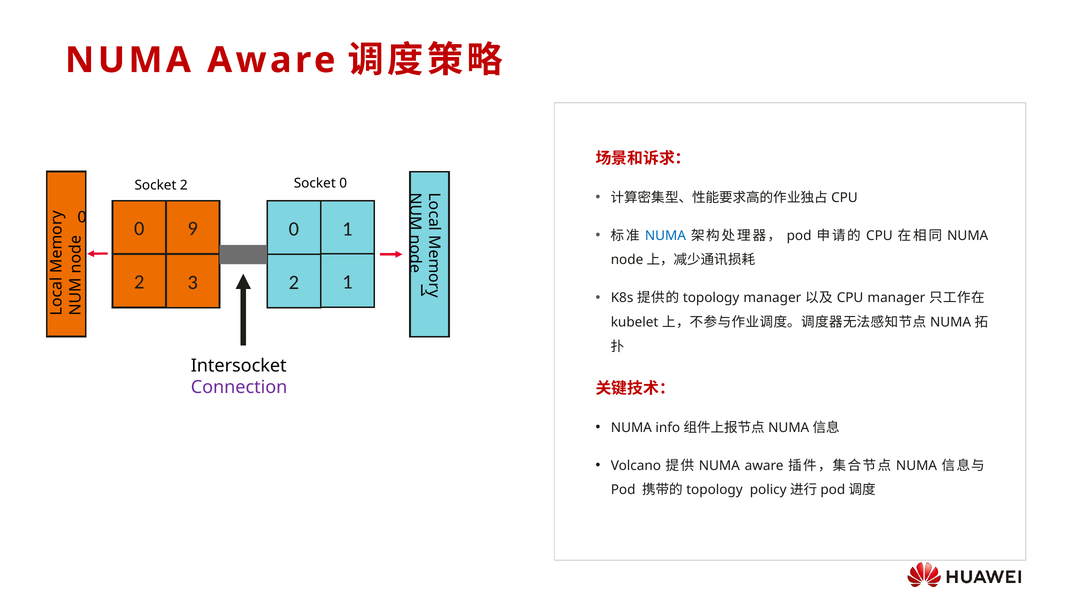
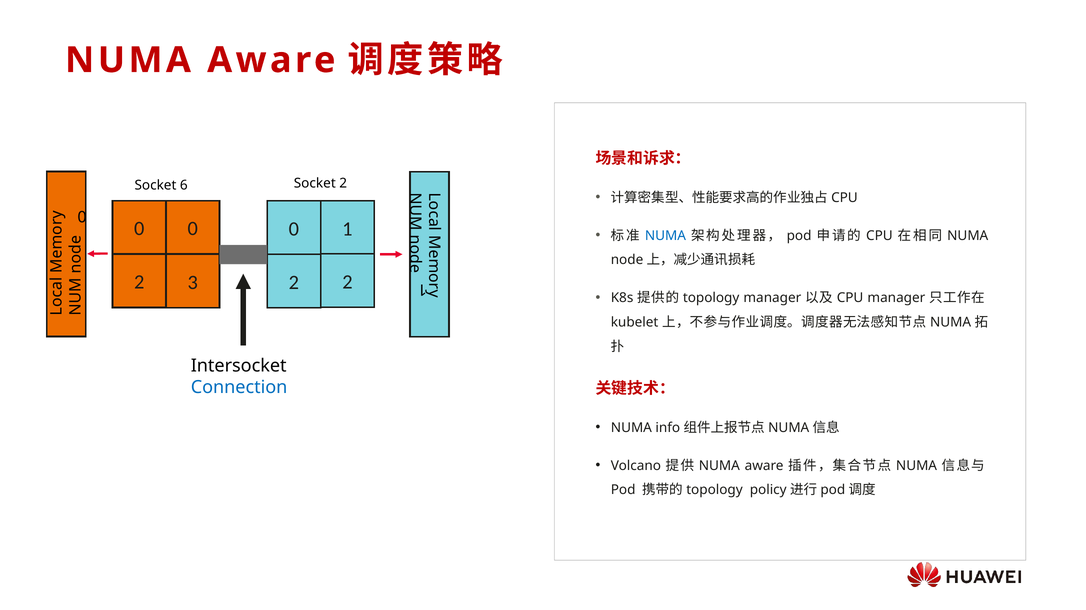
Socket 0: 0 -> 2
Socket 2: 2 -> 6
9 at (193, 229): 9 -> 0
2 1: 1 -> 2
Connection colour: purple -> blue
